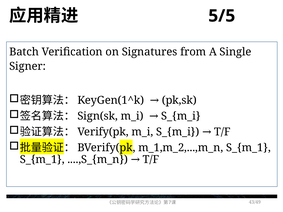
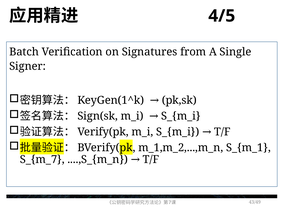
5/5: 5/5 -> 4/5
S_{m_1 at (42, 160): S_{m_1 -> S_{m_7
